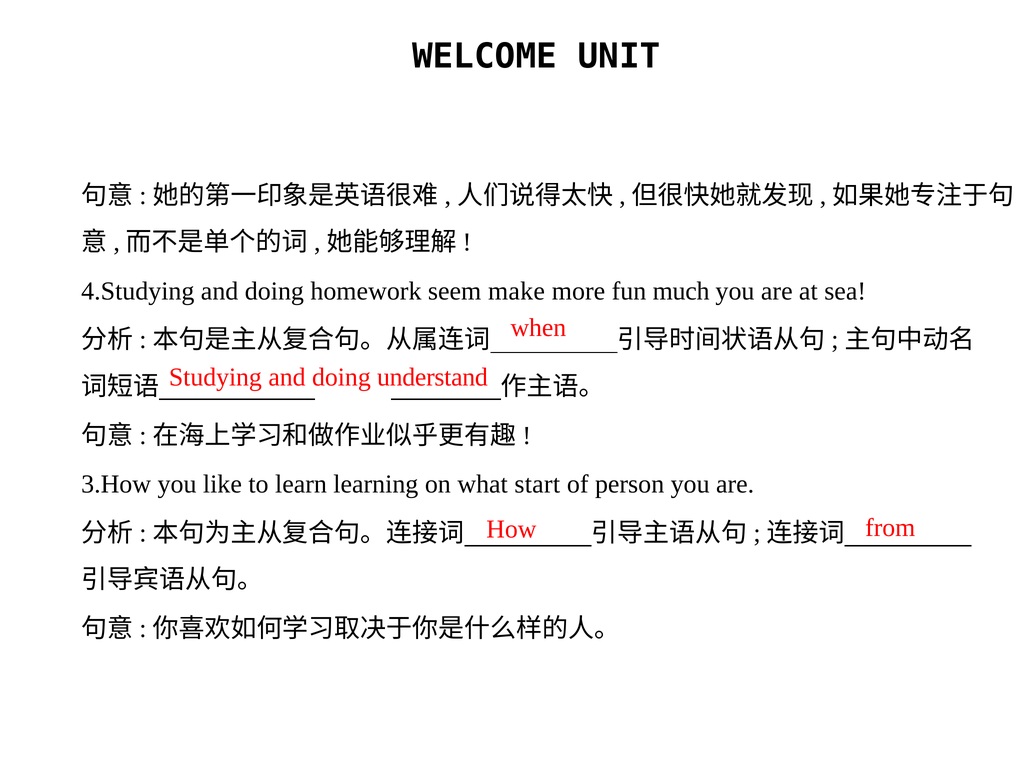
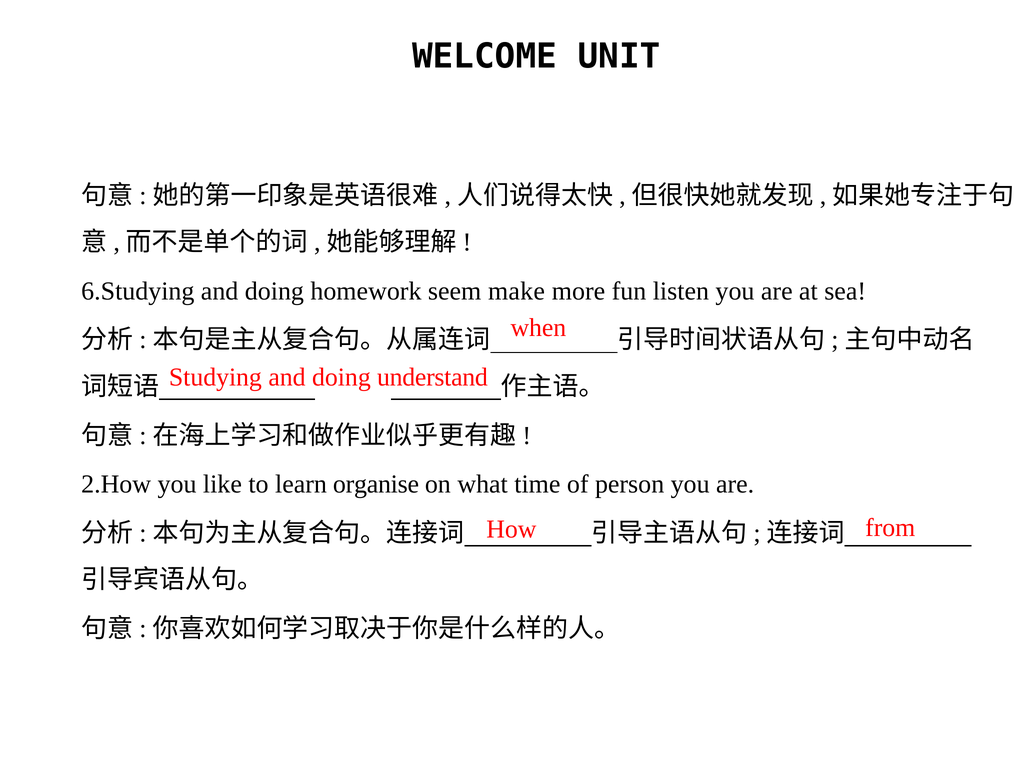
4.Studying: 4.Studying -> 6.Studying
much: much -> listen
3.How: 3.How -> 2.How
learning: learning -> organise
start: start -> time
